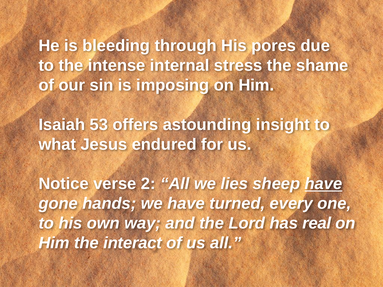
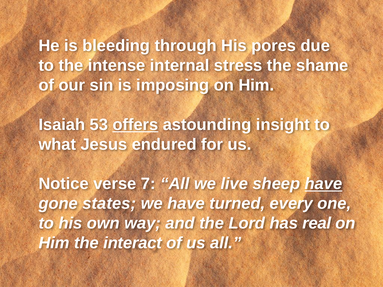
offers underline: none -> present
2: 2 -> 7
lies: lies -> live
hands: hands -> states
